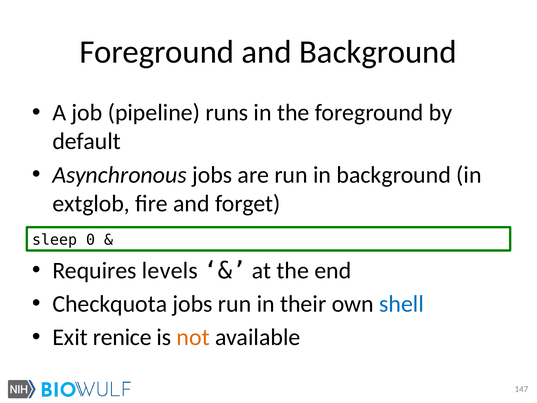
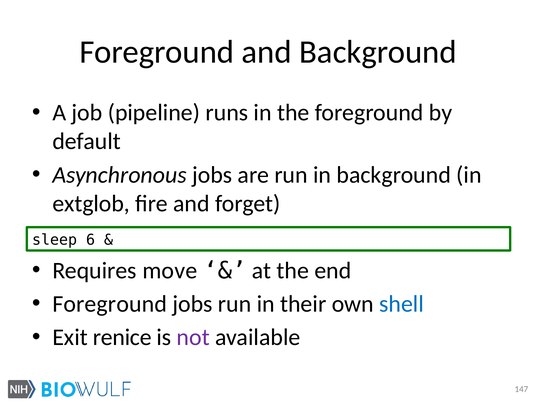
0: 0 -> 6
levels: levels -> move
Checkquota at (110, 304): Checkquota -> Foreground
not colour: orange -> purple
